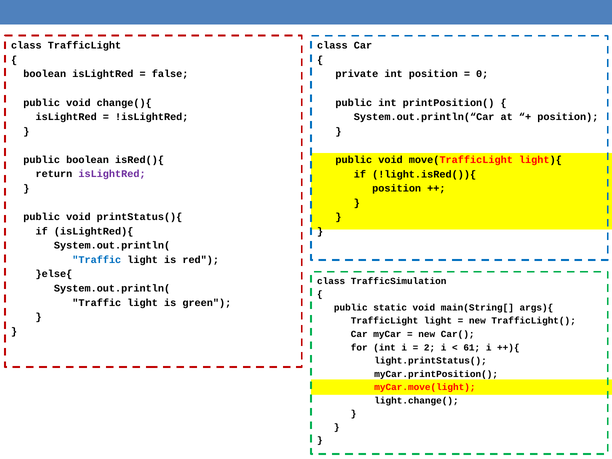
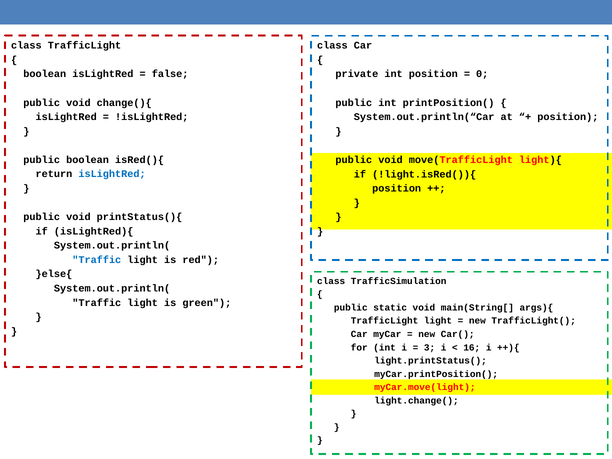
isLightRed at (112, 174) colour: purple -> blue
2: 2 -> 3
61: 61 -> 16
